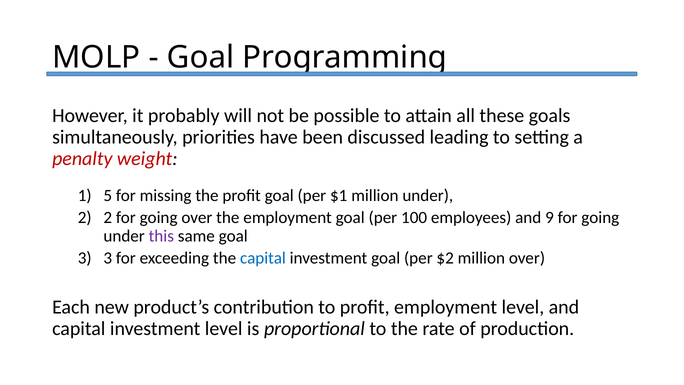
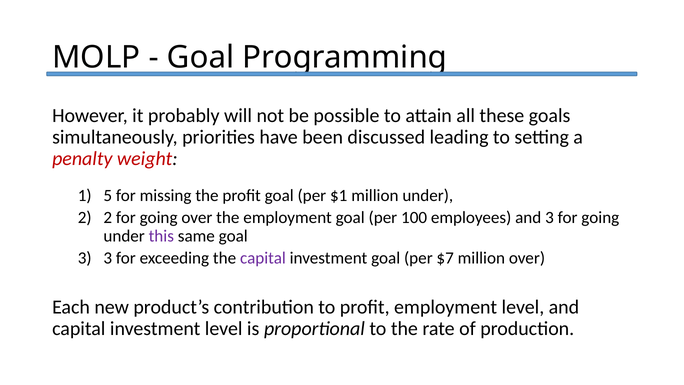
and 9: 9 -> 3
capital at (263, 258) colour: blue -> purple
$2: $2 -> $7
